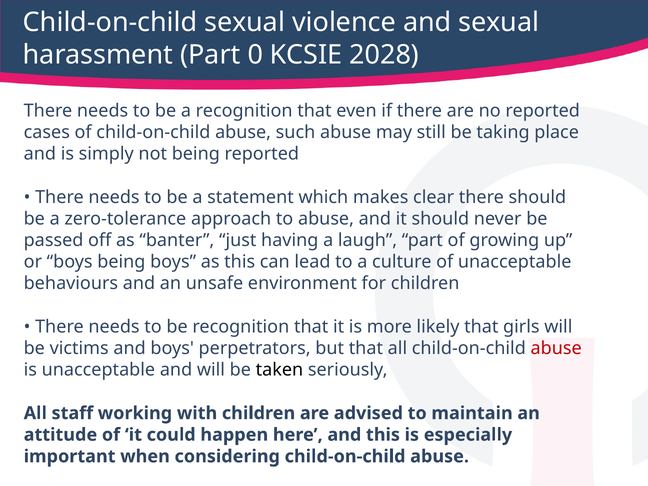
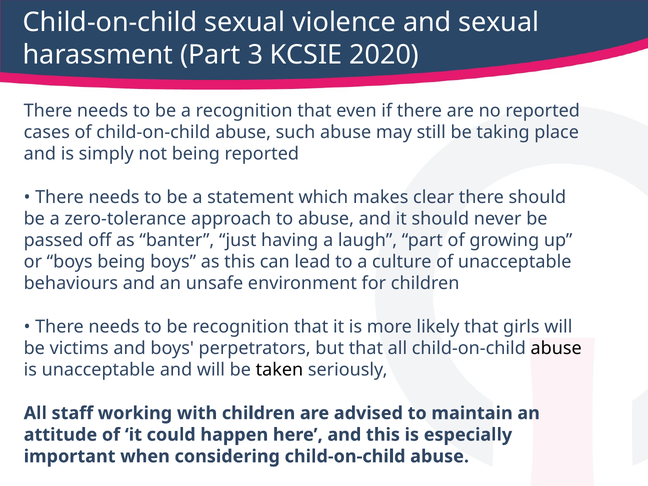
0: 0 -> 3
2028: 2028 -> 2020
abuse at (556, 348) colour: red -> black
